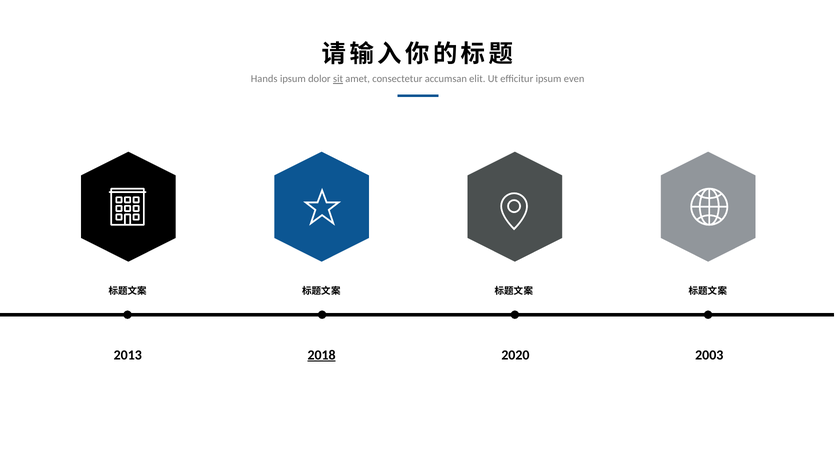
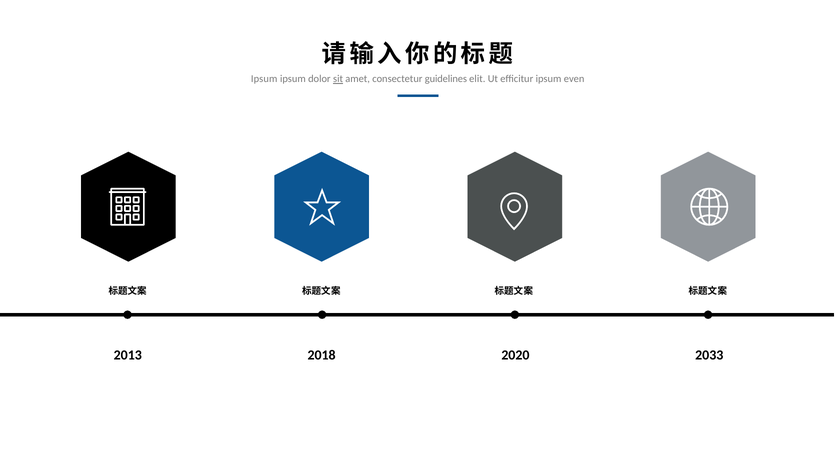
Hands at (264, 79): Hands -> Ipsum
accumsan: accumsan -> guidelines
2018 underline: present -> none
2003: 2003 -> 2033
